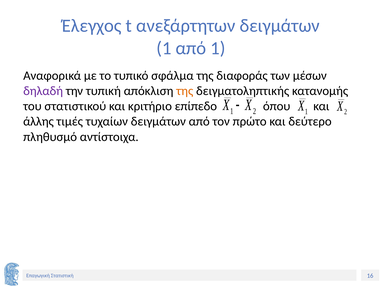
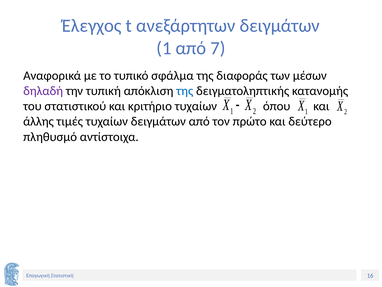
από 1: 1 -> 7
της at (185, 91) colour: orange -> blue
κριτήριο επίπεδο: επίπεδο -> τυχαίων
